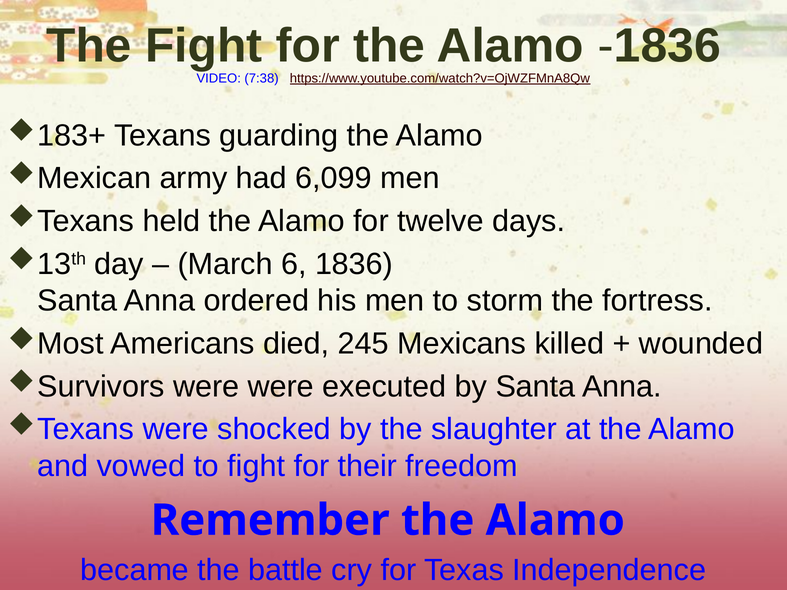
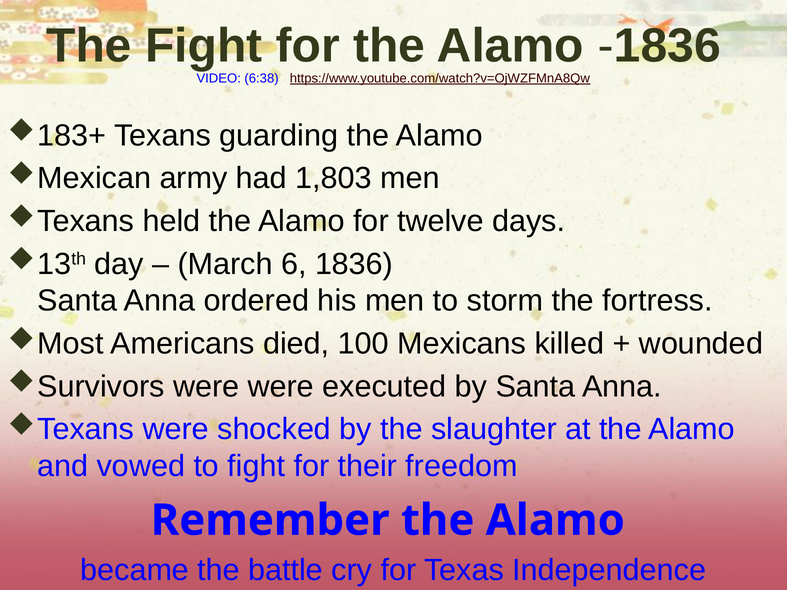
7:38: 7:38 -> 6:38
6,099: 6,099 -> 1,803
245: 245 -> 100
